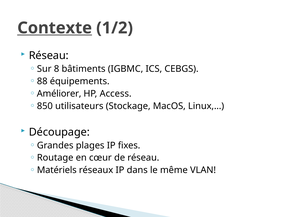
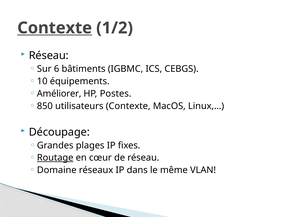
8: 8 -> 6
88: 88 -> 10
Access: Access -> Postes
utilisateurs Stockage: Stockage -> Contexte
Routage underline: none -> present
Matériels: Matériels -> Domaine
